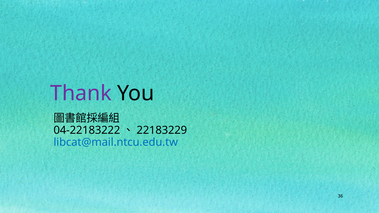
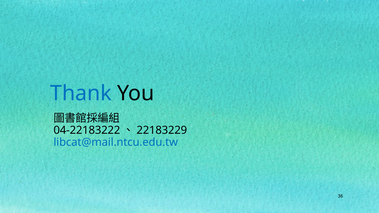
Thank colour: purple -> blue
